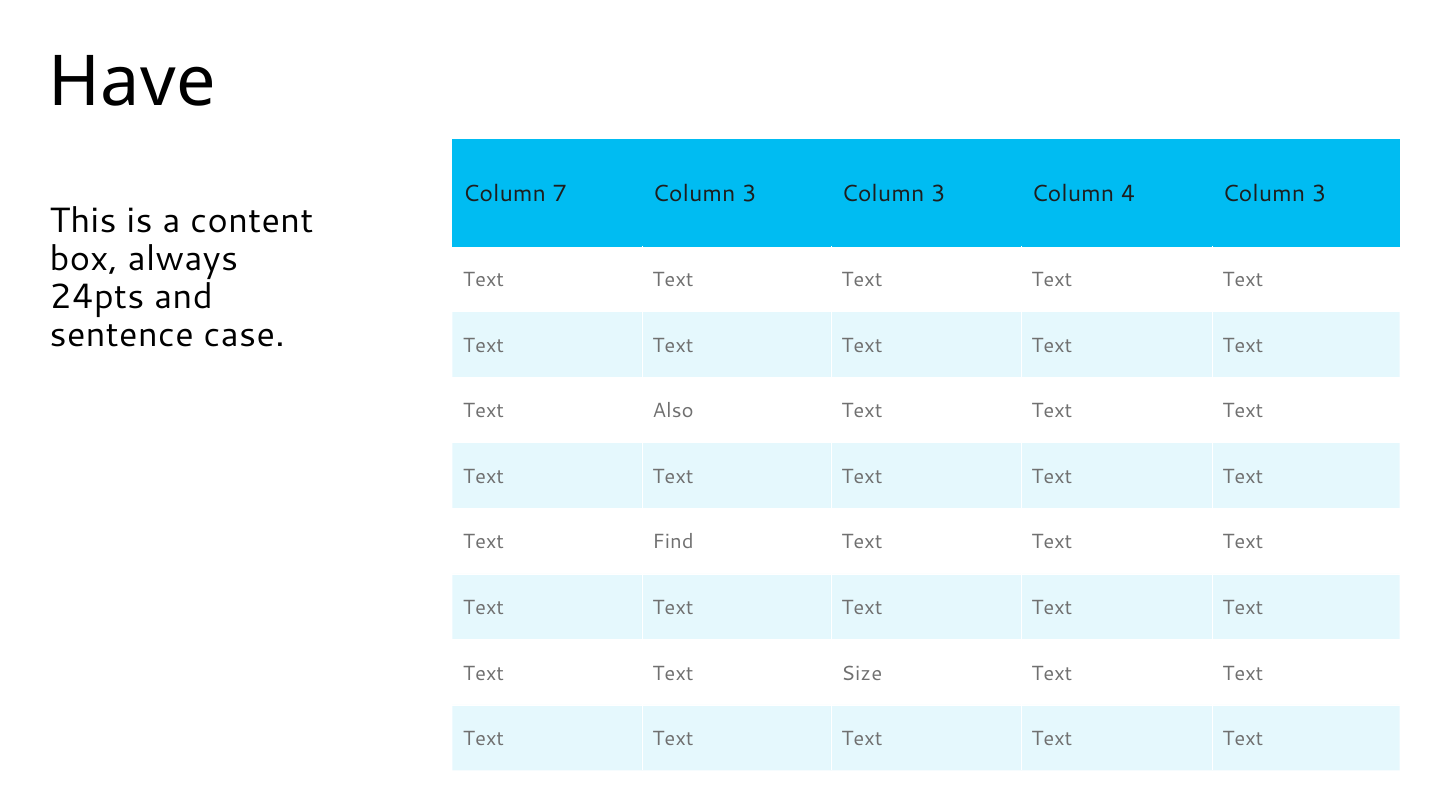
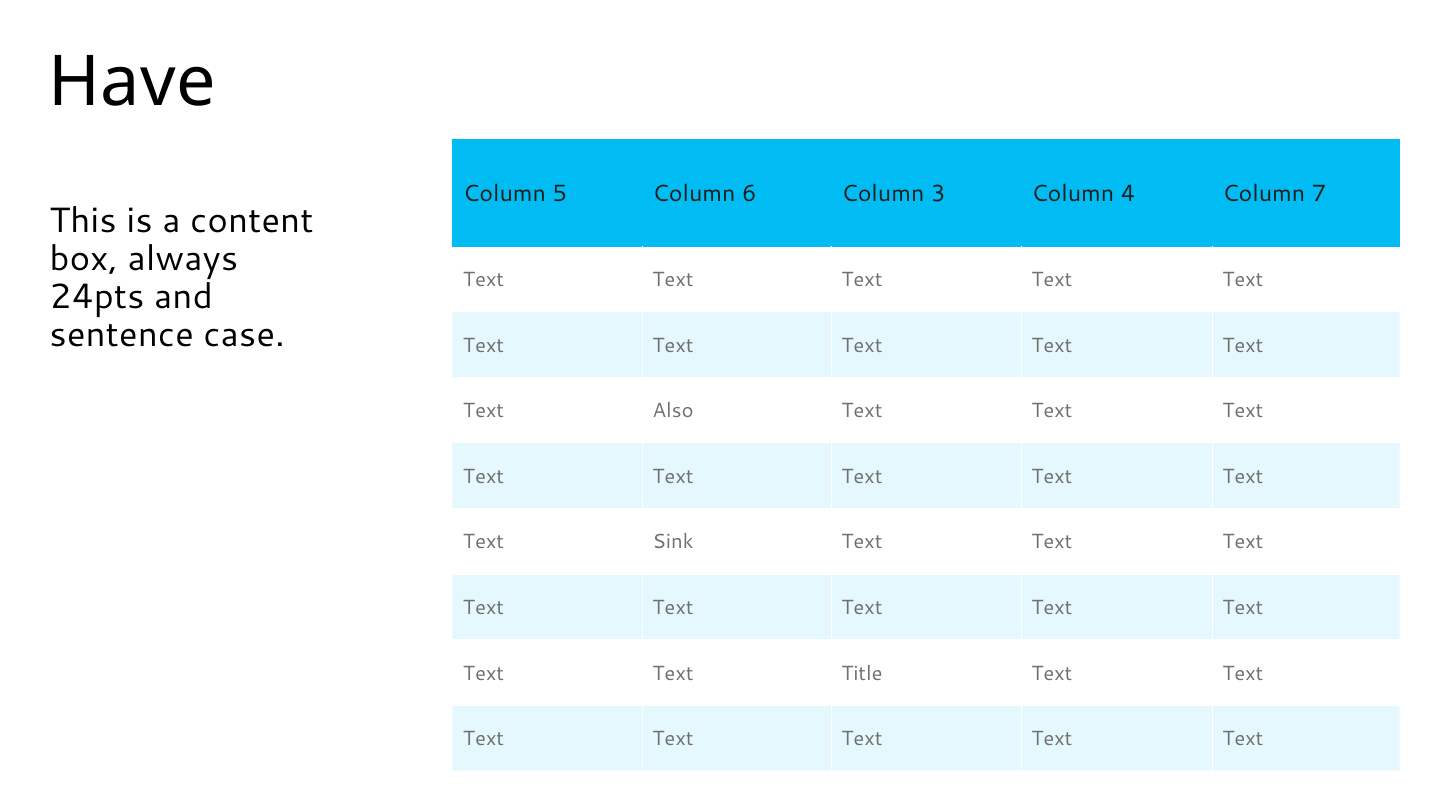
7: 7 -> 5
3 at (749, 194): 3 -> 6
4 Column 3: 3 -> 7
Find: Find -> Sink
Size: Size -> Title
